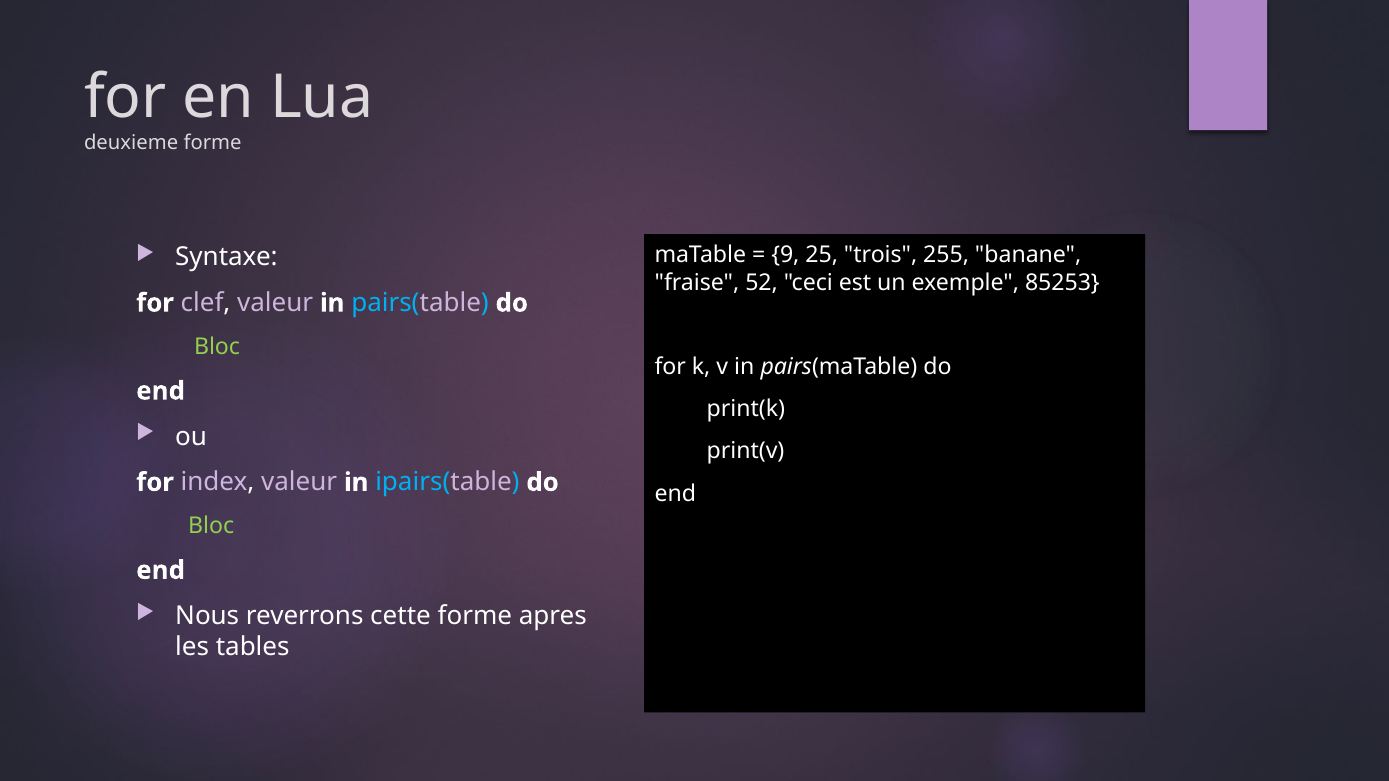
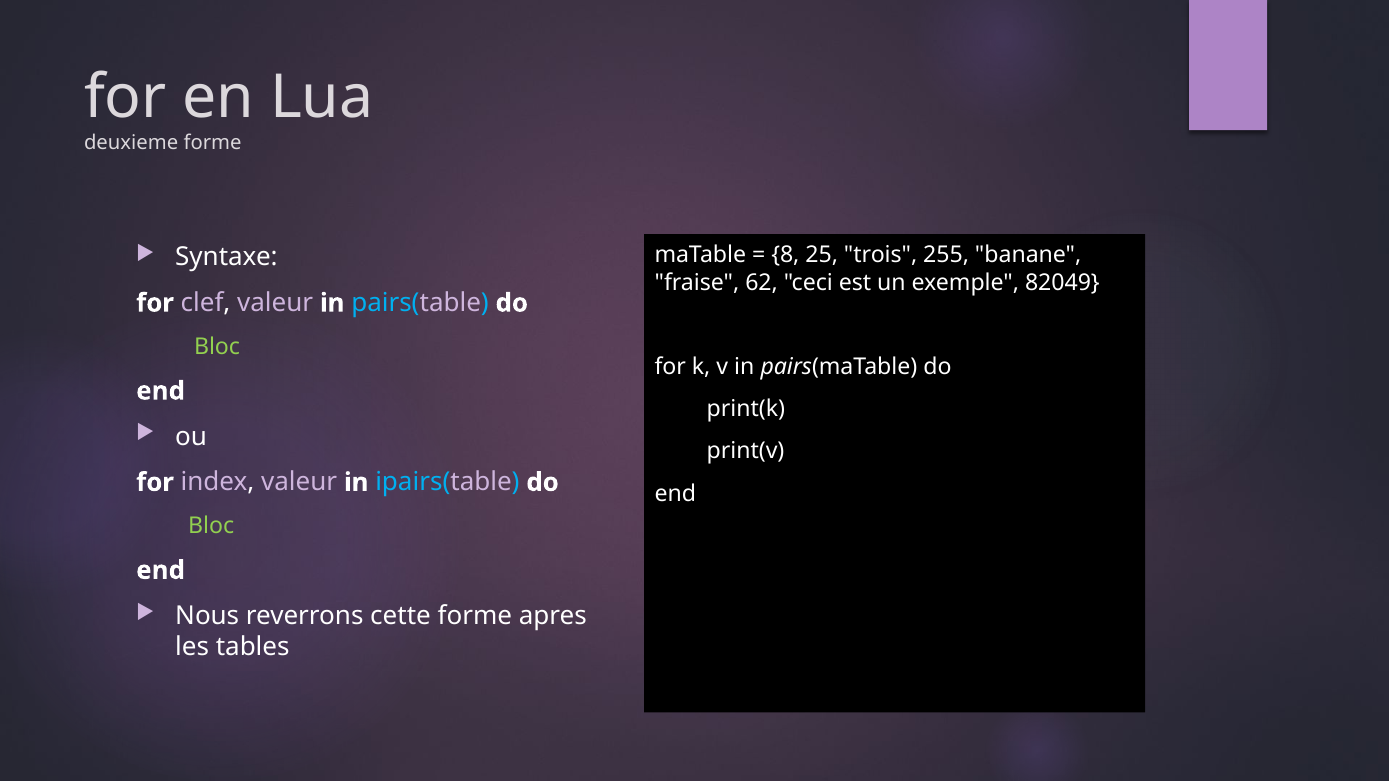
9: 9 -> 8
52: 52 -> 62
85253: 85253 -> 82049
